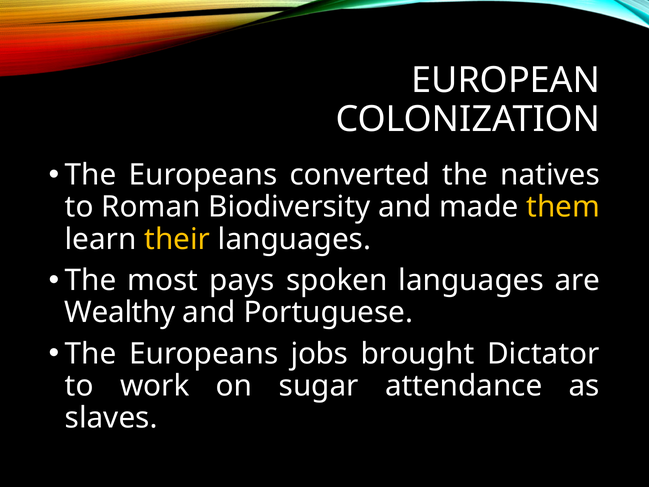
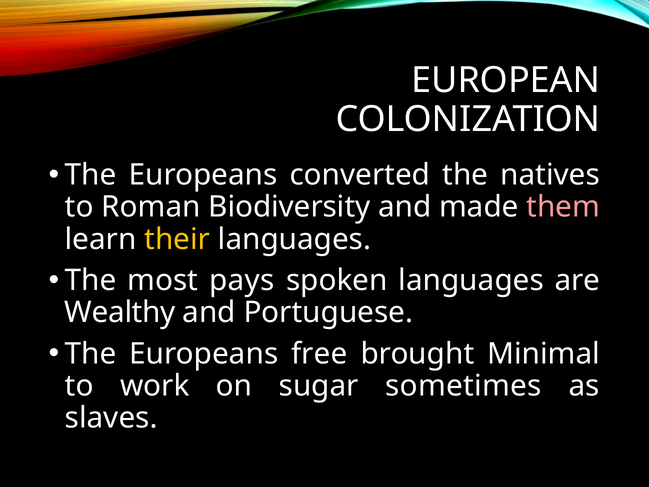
them colour: yellow -> pink
jobs: jobs -> free
Dictator: Dictator -> Minimal
attendance: attendance -> sometimes
